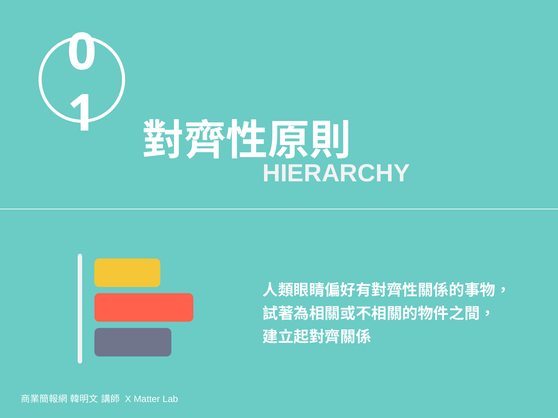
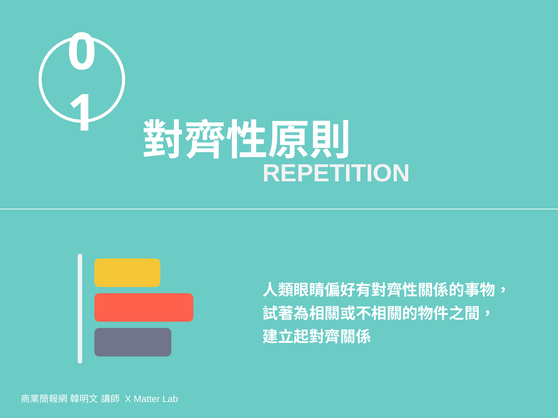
HIERARCHY: HIERARCHY -> REPETITION
